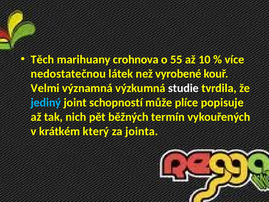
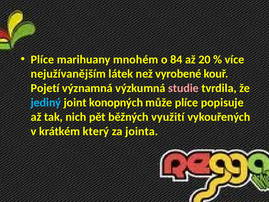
Těch at (42, 59): Těch -> Plíce
crohnova: crohnova -> mnohém
55: 55 -> 84
10: 10 -> 20
nedostatečnou: nedostatečnou -> nejužívanějším
Velmi: Velmi -> Pojetí
studie colour: white -> pink
schopností: schopností -> konopných
termín: termín -> využití
